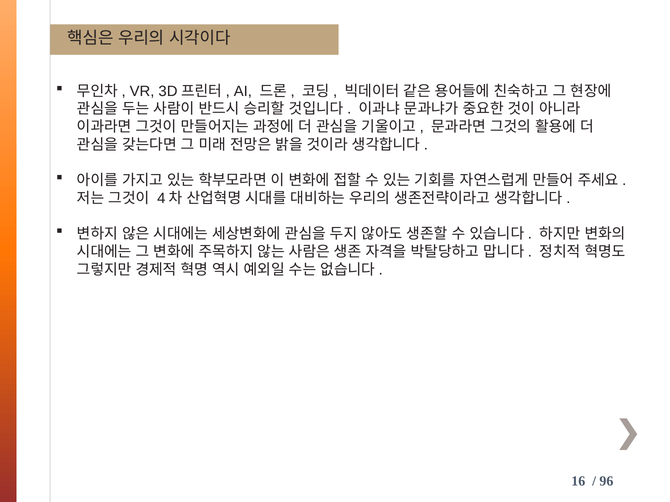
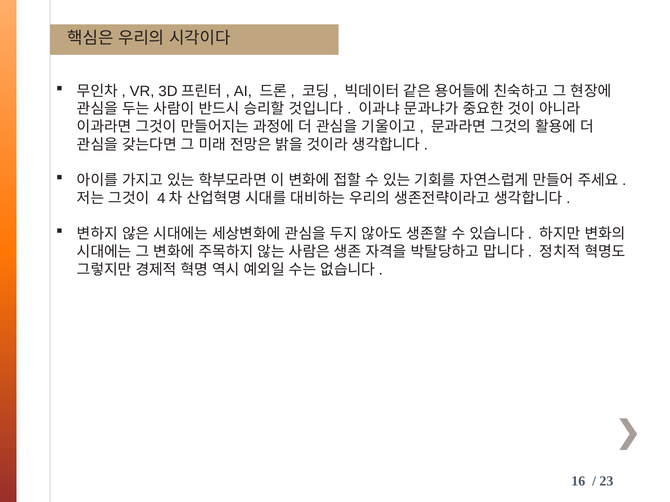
96: 96 -> 23
